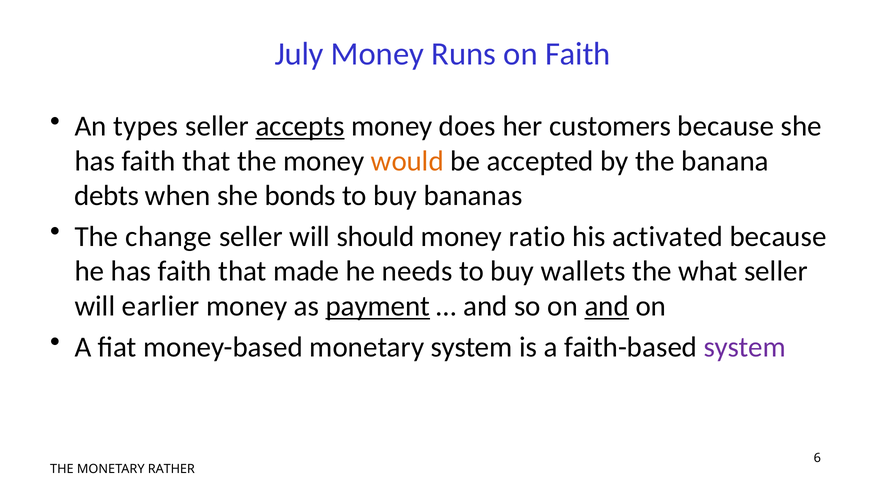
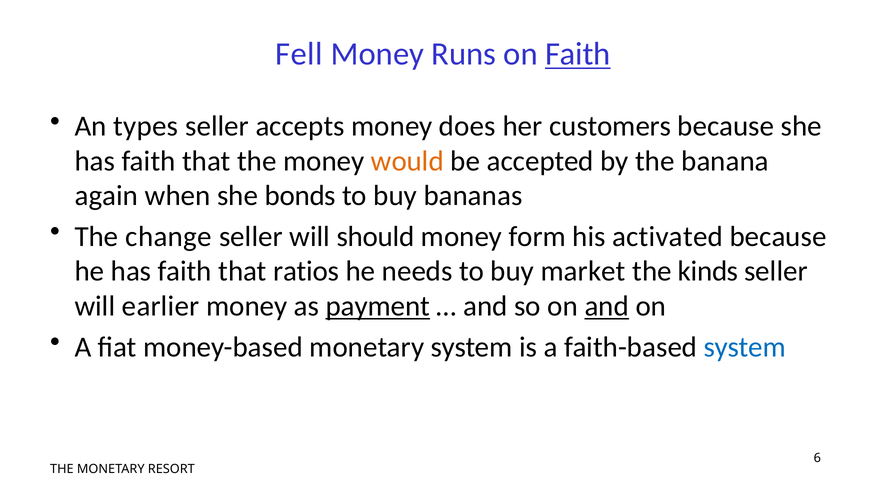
July: July -> Fell
Faith at (578, 54) underline: none -> present
accepts underline: present -> none
debts: debts -> again
ratio: ratio -> form
made: made -> ratios
wallets: wallets -> market
what: what -> kinds
system at (745, 347) colour: purple -> blue
RATHER: RATHER -> RESORT
